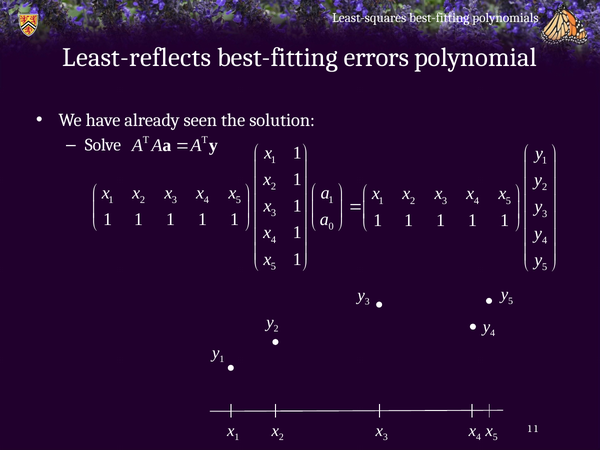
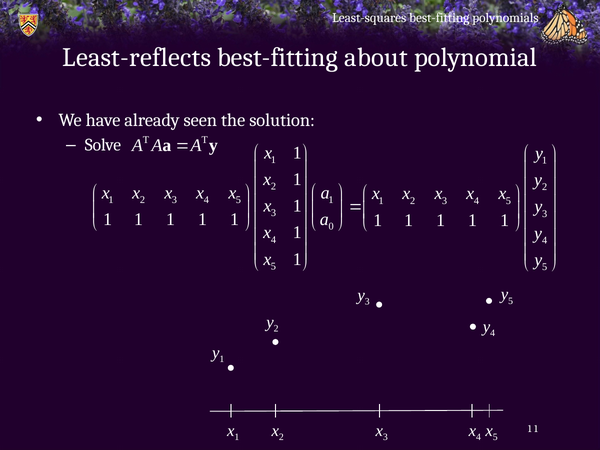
errors: errors -> about
